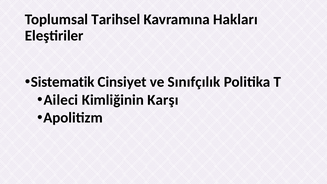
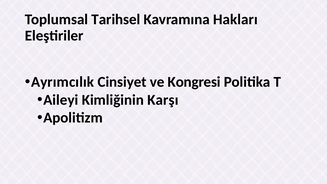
Sistematik: Sistematik -> Ayrımcılık
Sınıfçılık: Sınıfçılık -> Kongresi
Aileci: Aileci -> Aileyi
